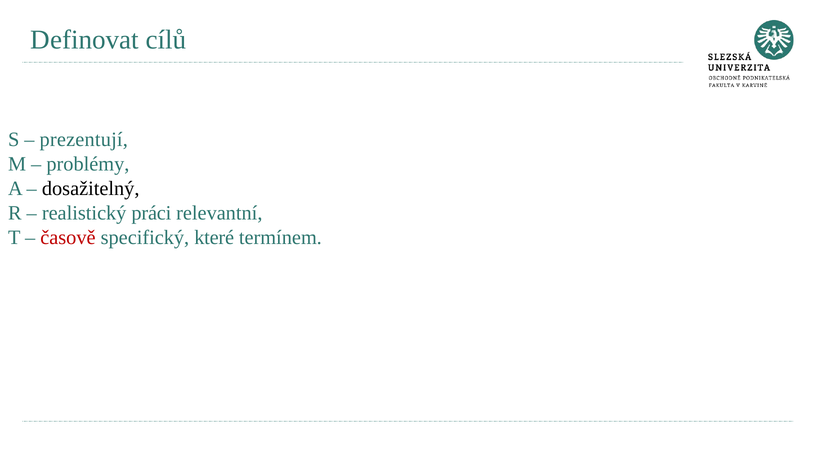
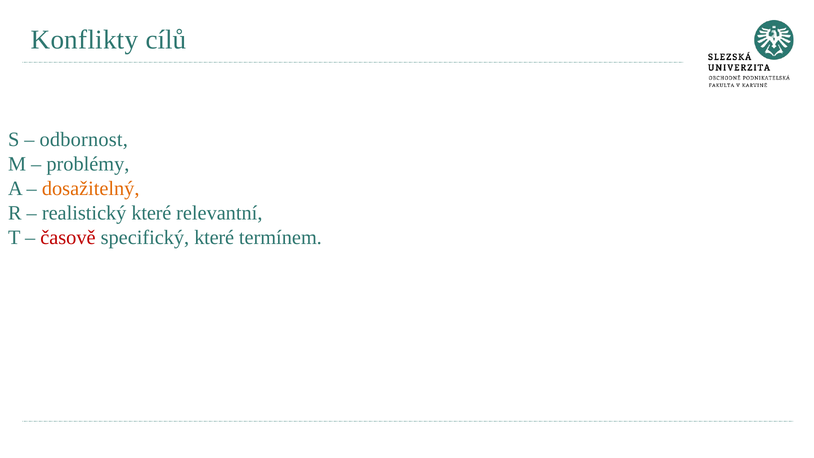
Definovat: Definovat -> Konflikty
prezentují: prezentují -> odbornost
dosažitelný colour: black -> orange
realistický práci: práci -> které
